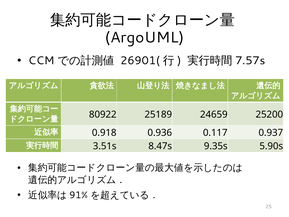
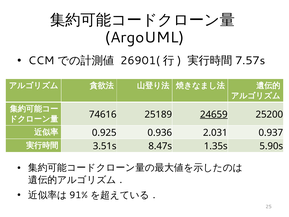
80922: 80922 -> 74616
24659 underline: none -> present
0.918: 0.918 -> 0.925
0.117: 0.117 -> 2.031
9.35s: 9.35s -> 1.35s
